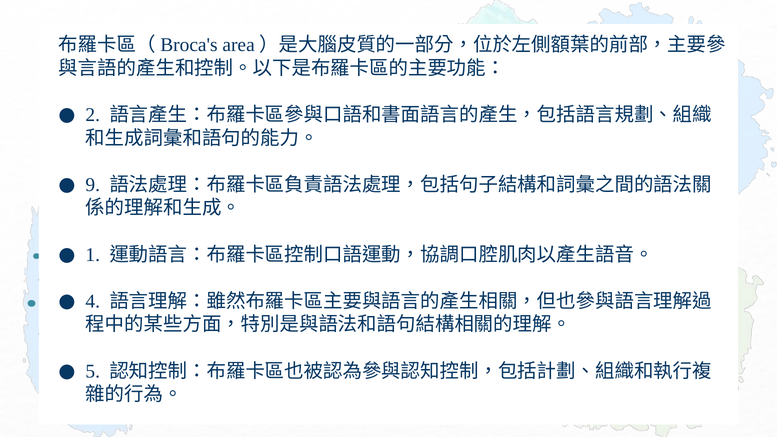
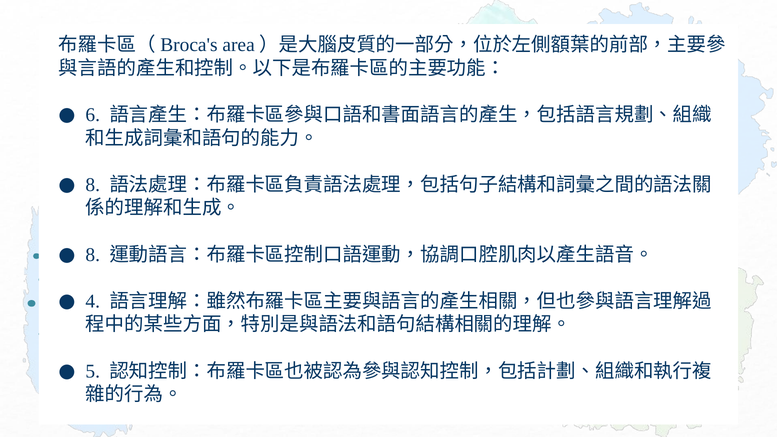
2: 2 -> 6
9 at (93, 185): 9 -> 8
1 at (93, 255): 1 -> 8
